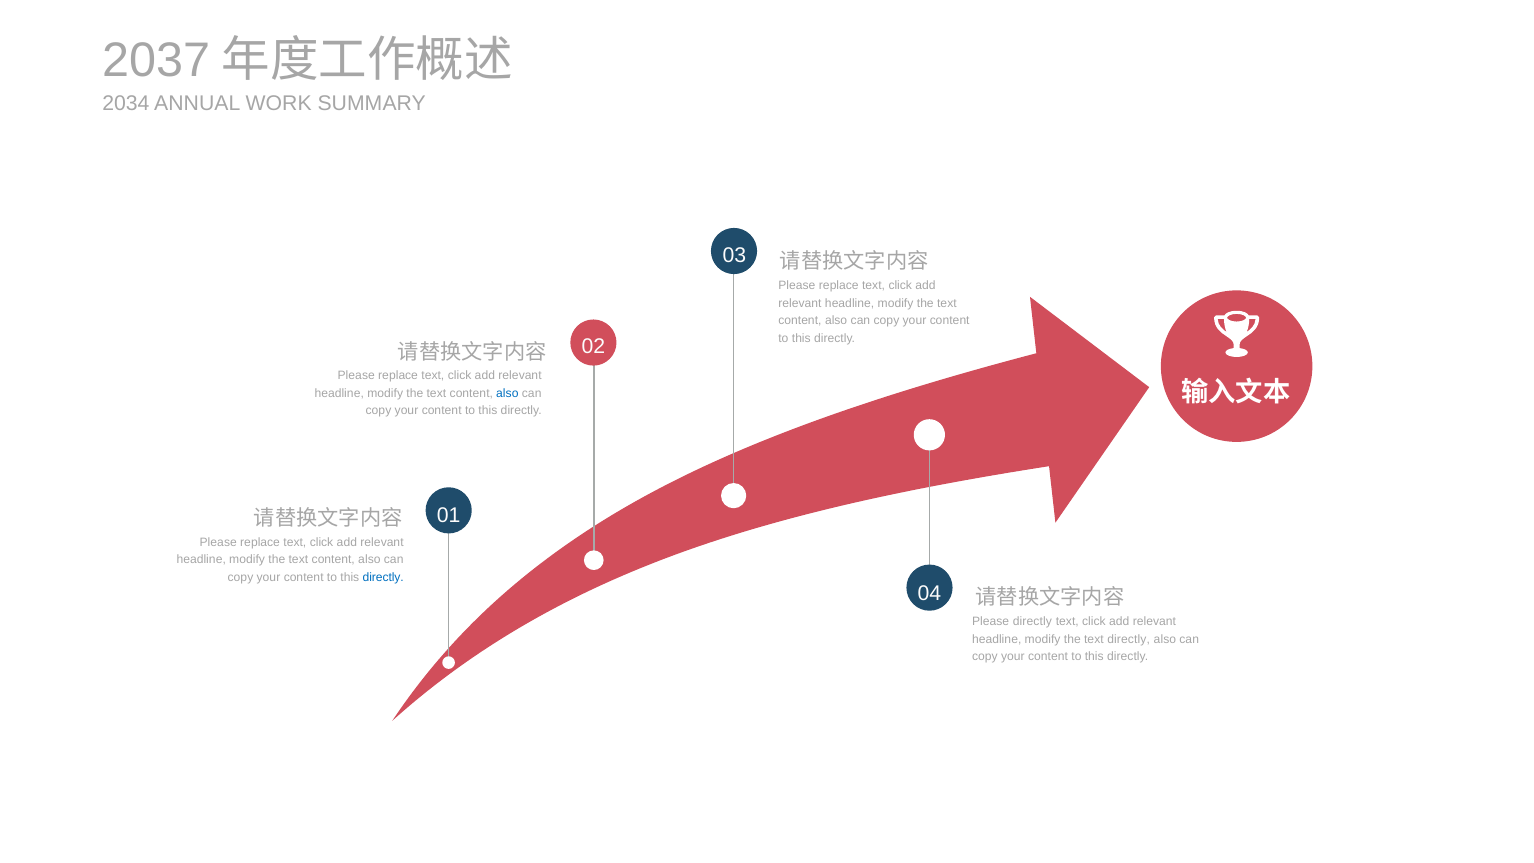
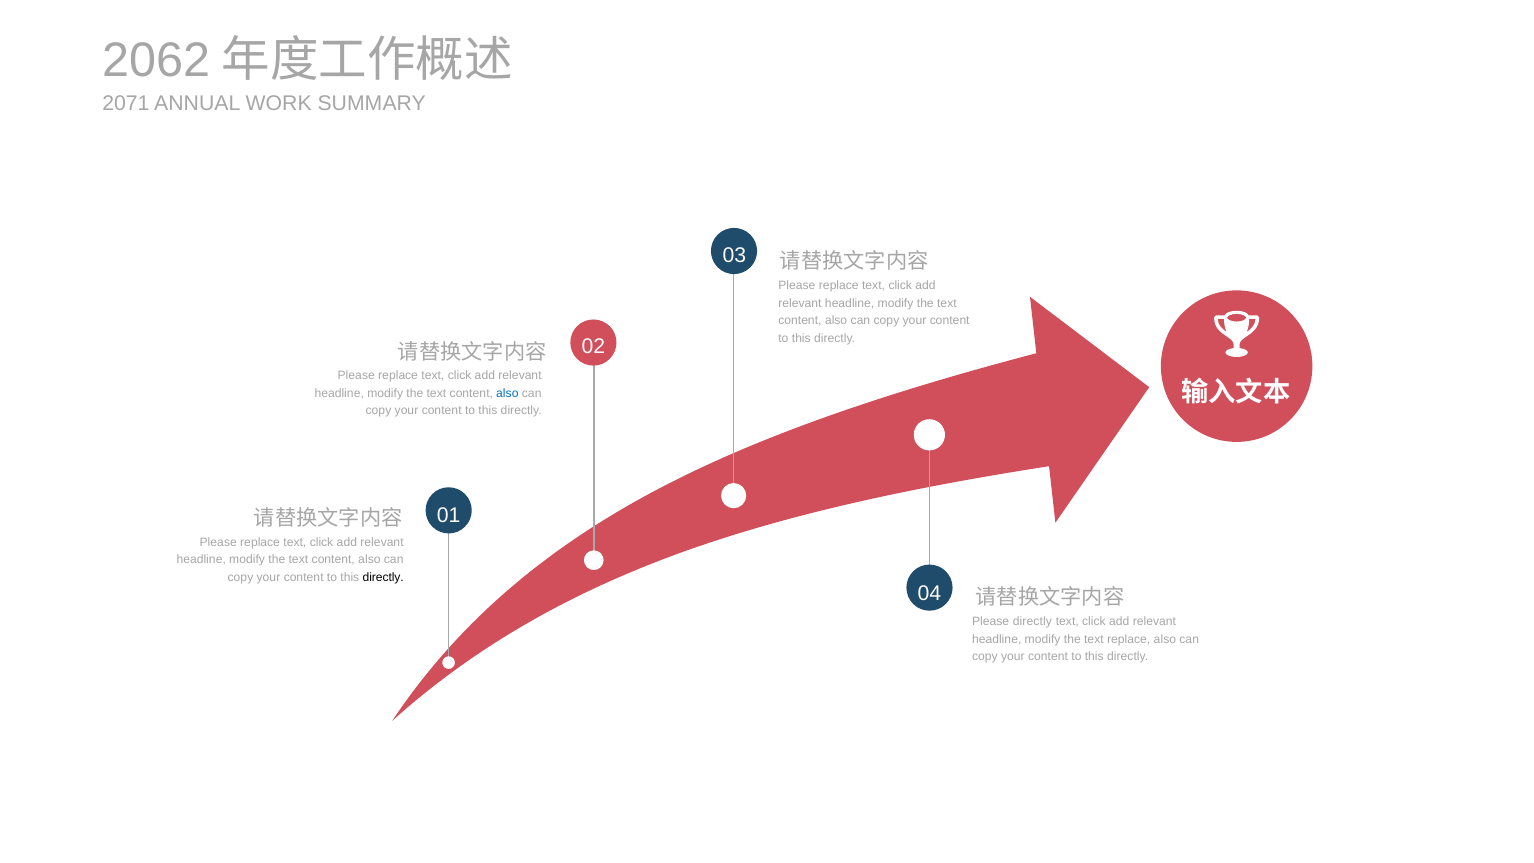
2037: 2037 -> 2062
2034: 2034 -> 2071
directly at (383, 577) colour: blue -> black
text directly: directly -> replace
